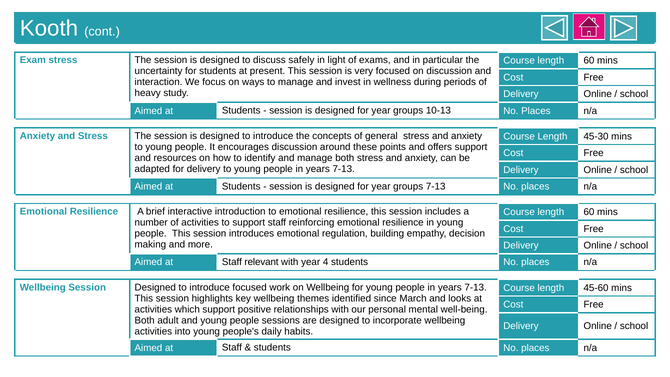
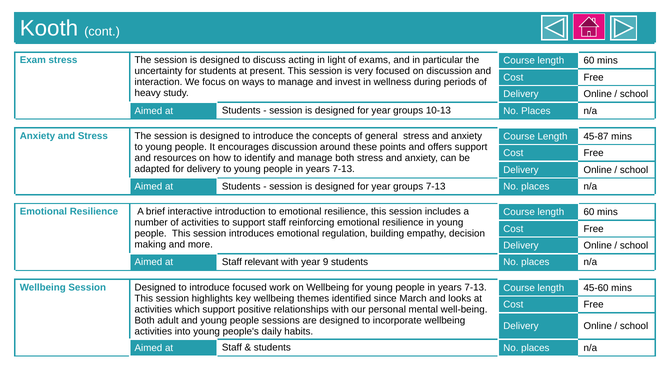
safely: safely -> acting
45-30: 45-30 -> 45-87
4: 4 -> 9
